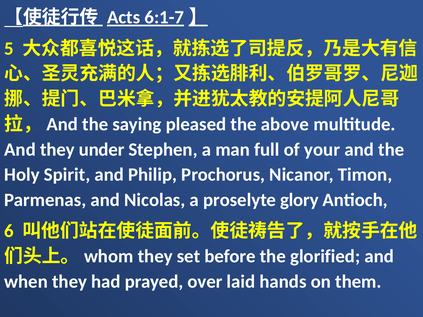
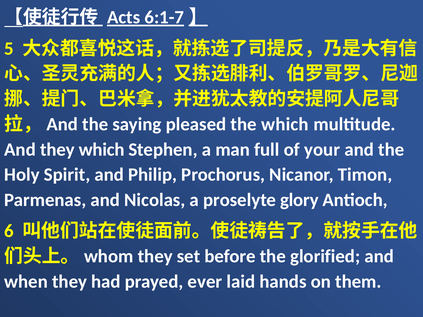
the above: above -> which
they under: under -> which
over: over -> ever
